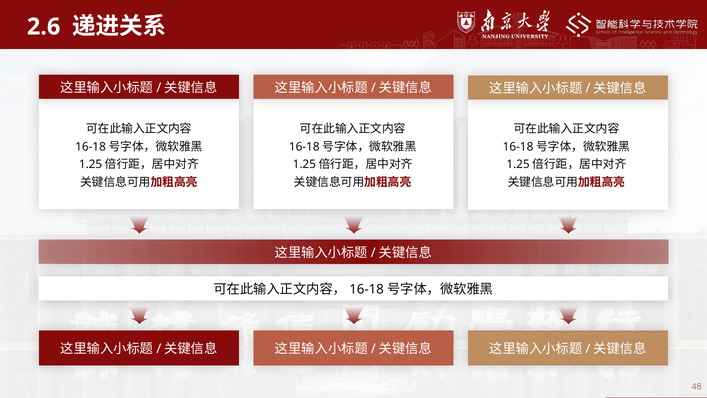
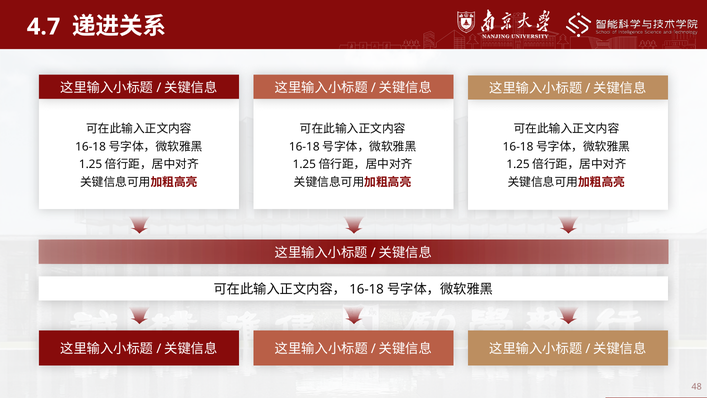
2.6: 2.6 -> 4.7
